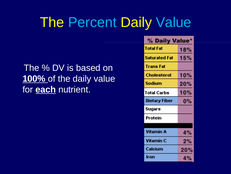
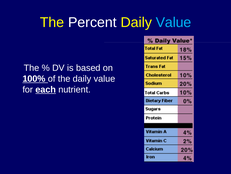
Percent colour: light blue -> white
